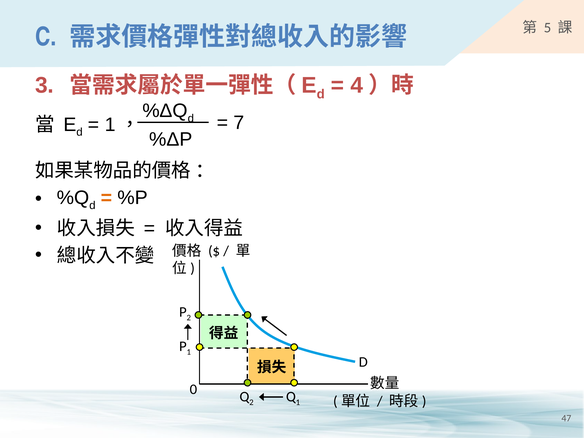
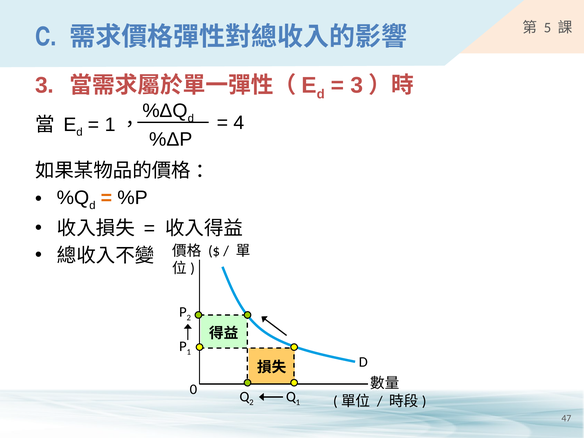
4 at (357, 85): 4 -> 3
7: 7 -> 4
